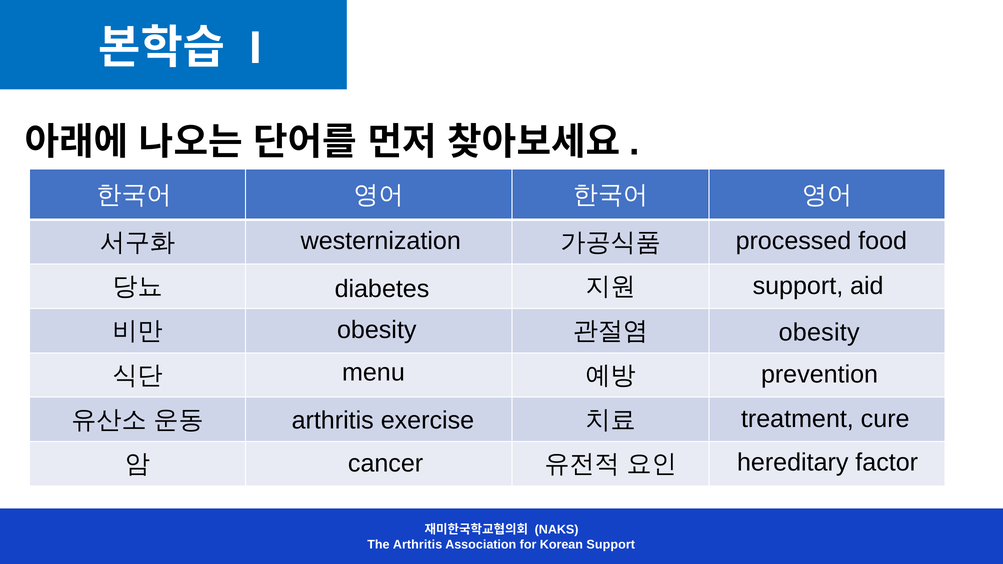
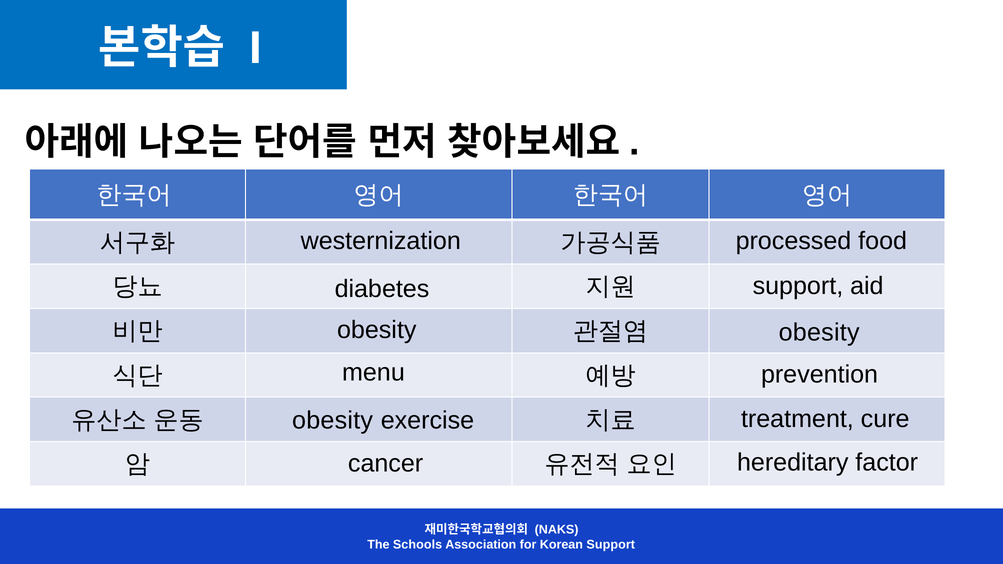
arthritis at (333, 421): arthritis -> obesity
The Arthritis: Arthritis -> Schools
